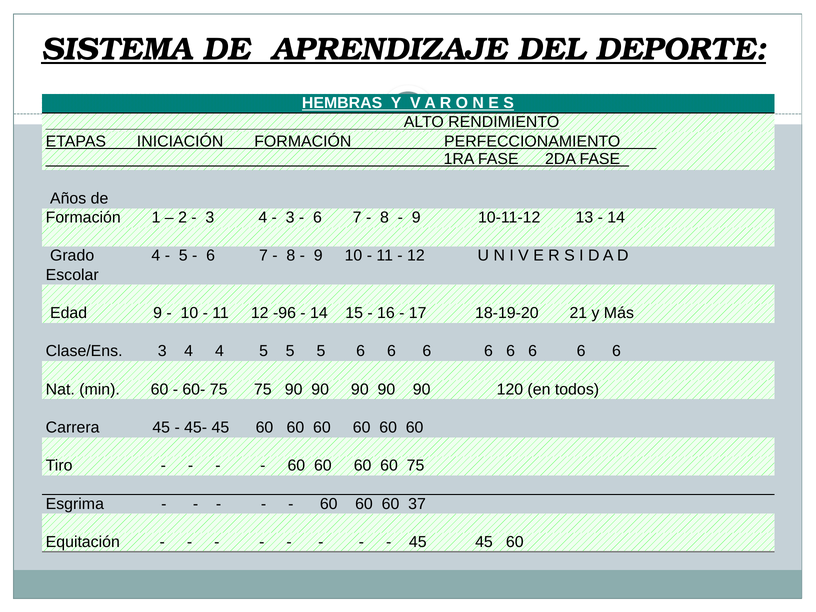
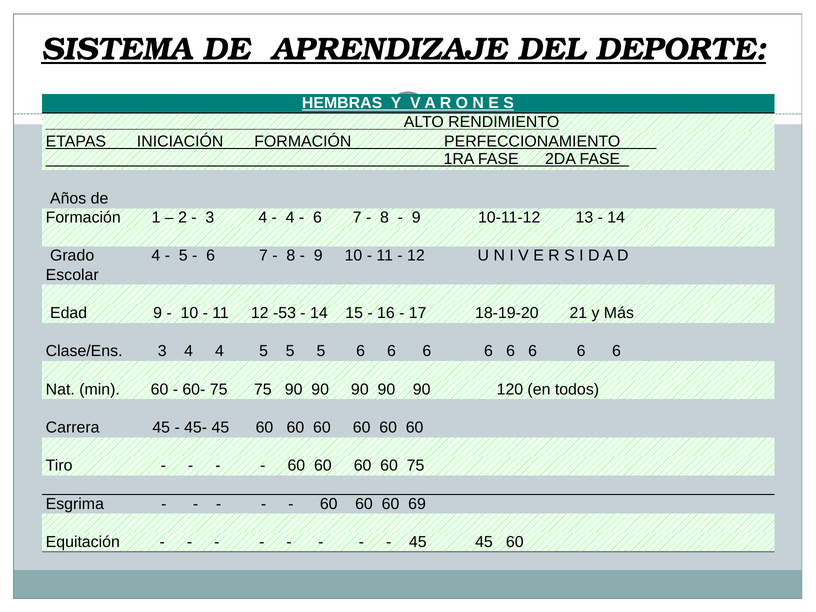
3 at (290, 218): 3 -> 4
-96: -96 -> -53
37: 37 -> 69
